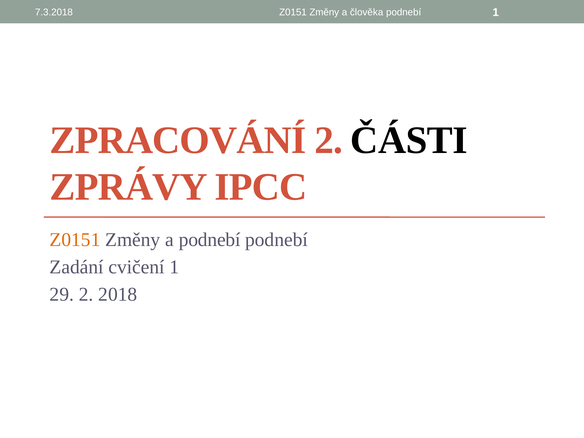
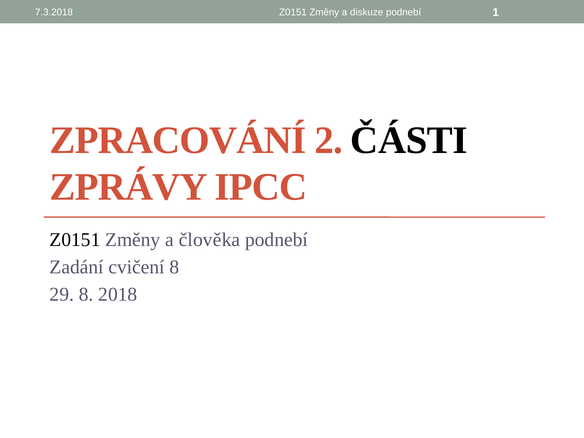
člověka: člověka -> diskuze
Z0151 at (75, 240) colour: orange -> black
a podnebí: podnebí -> člověka
cvičení 1: 1 -> 8
29 2: 2 -> 8
